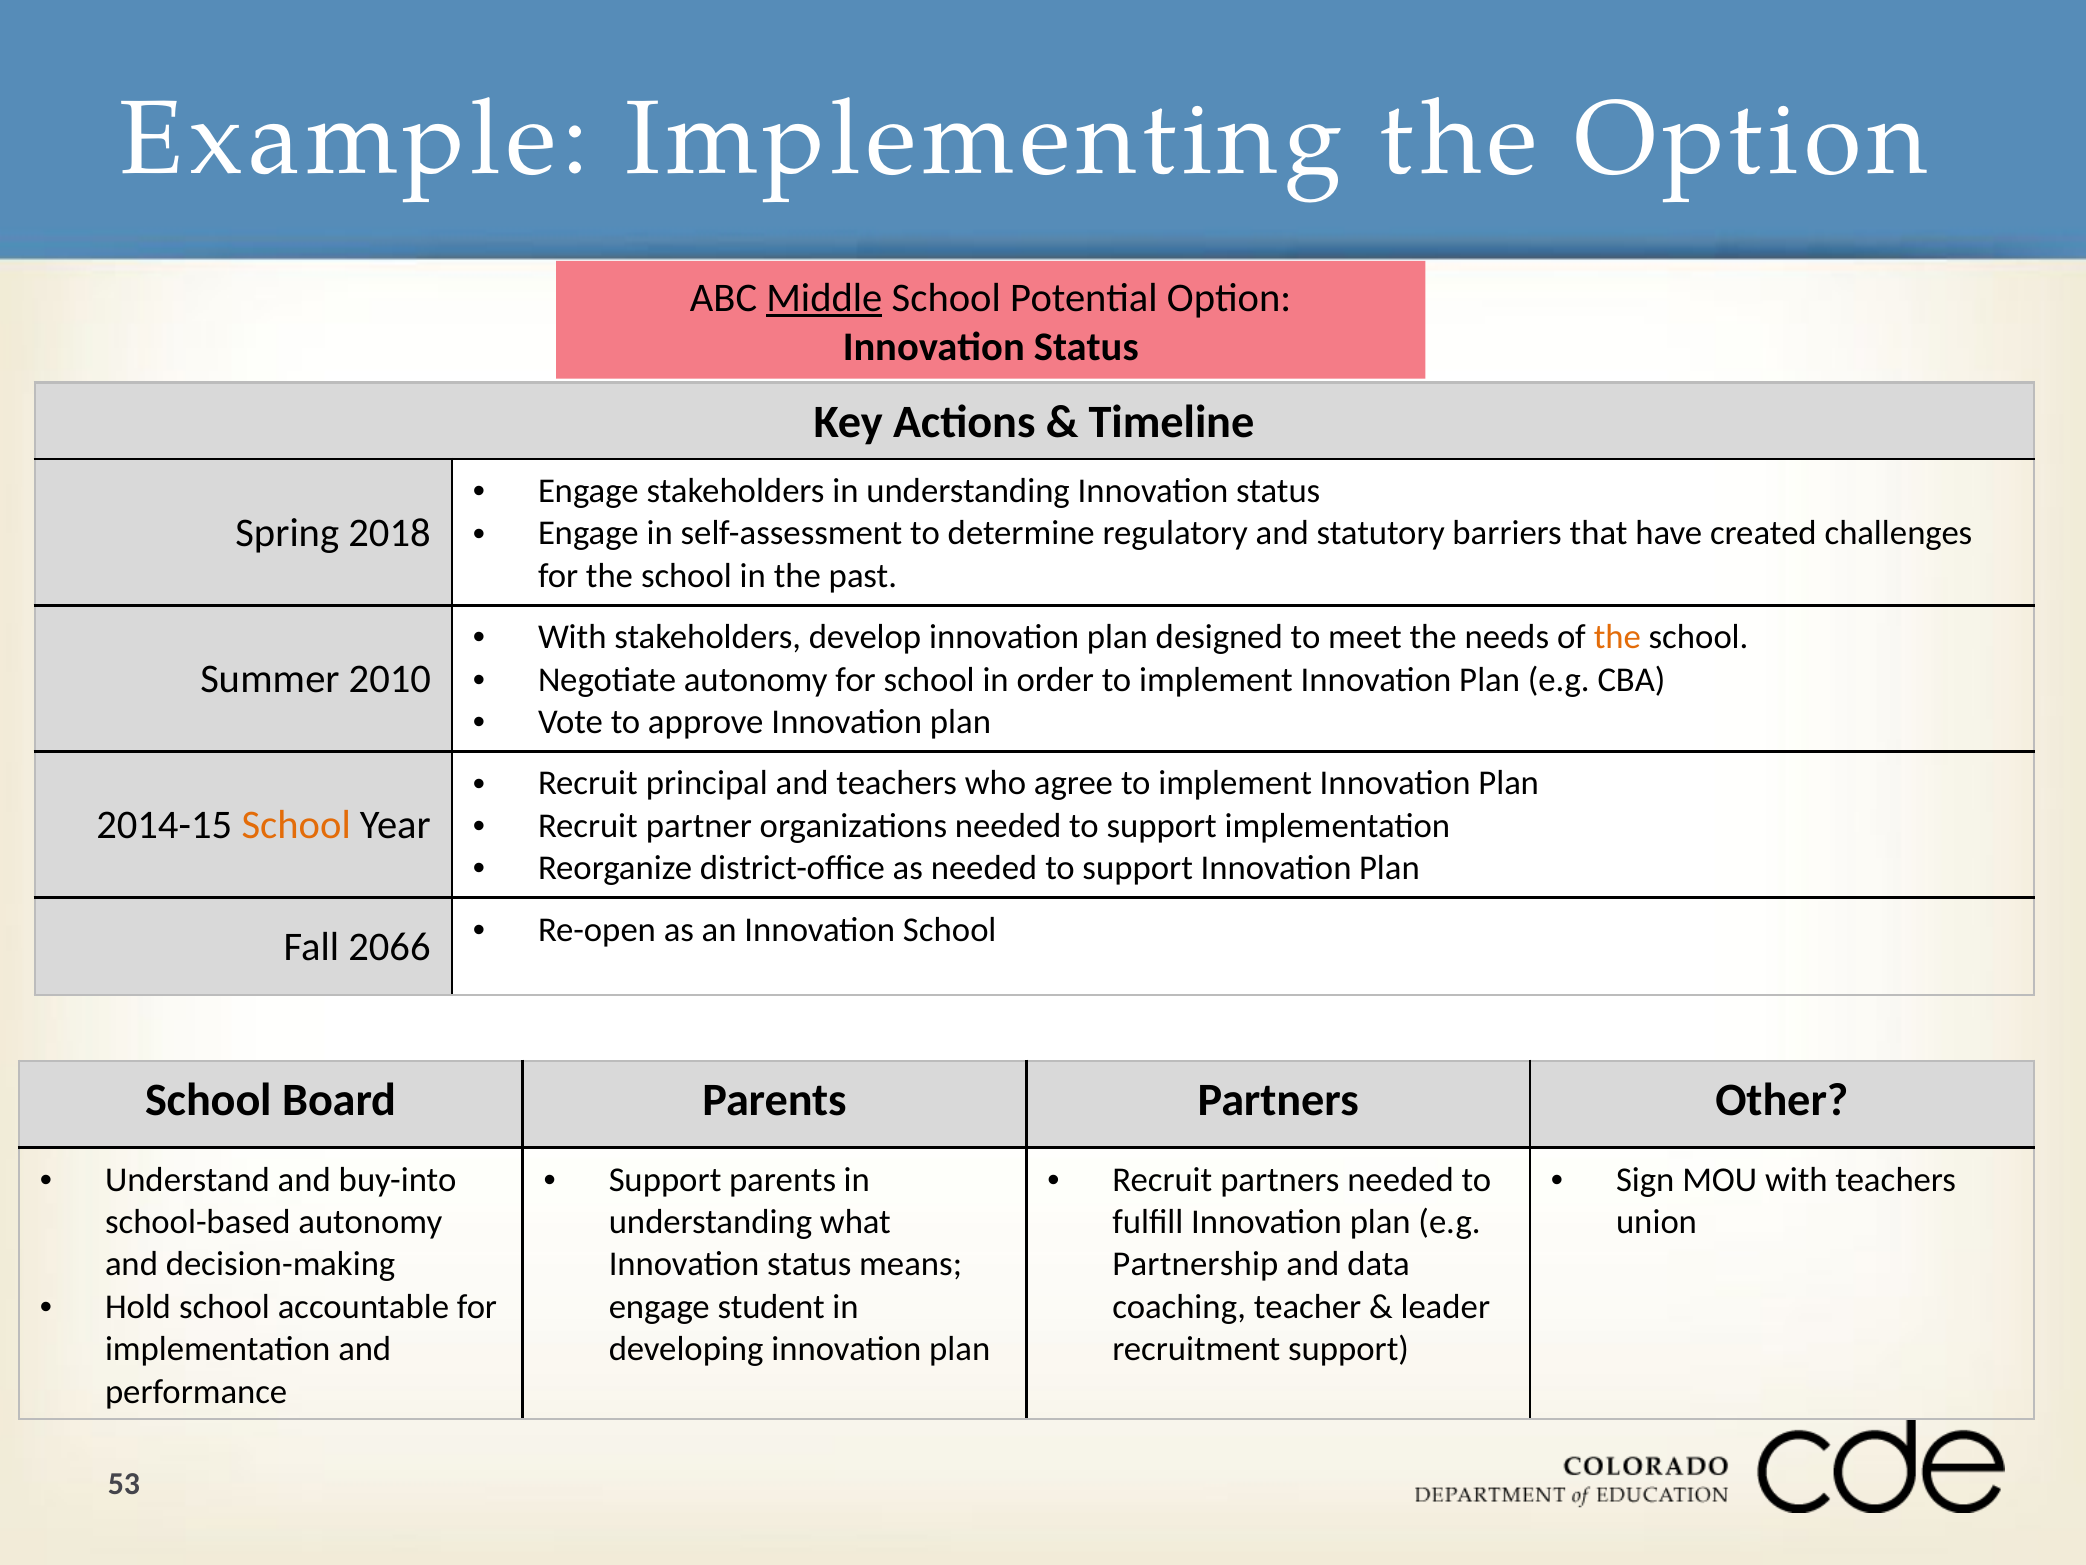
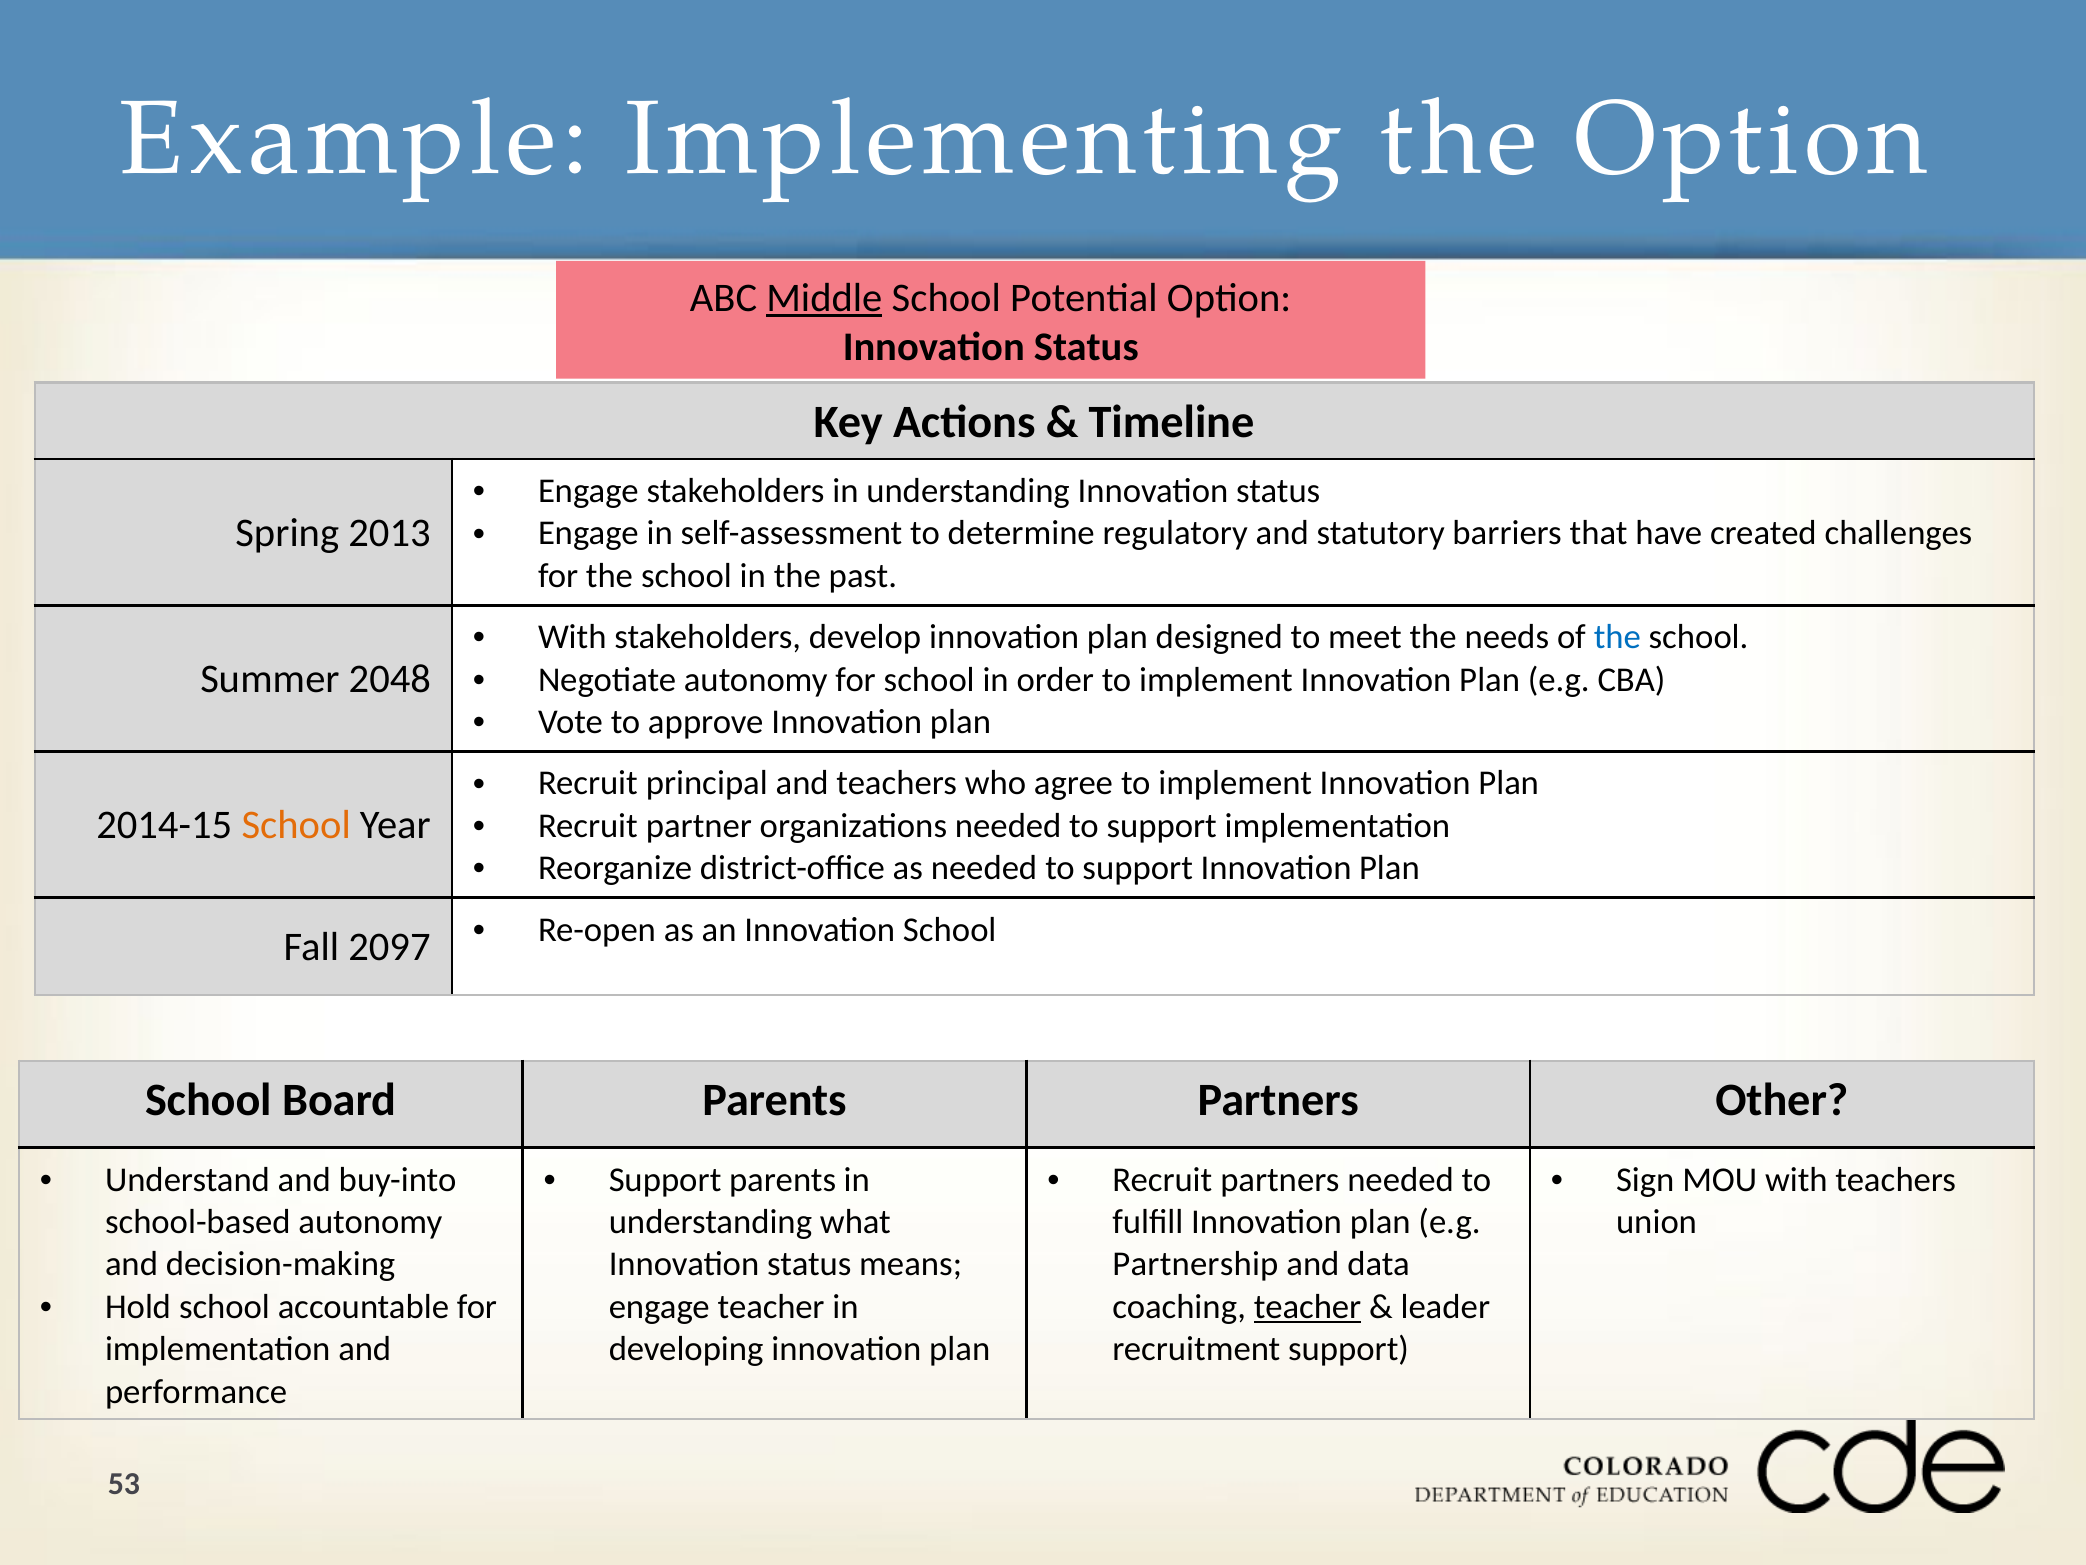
2018: 2018 -> 2013
the at (1617, 637) colour: orange -> blue
2010: 2010 -> 2048
2066: 2066 -> 2097
engage student: student -> teacher
teacher at (1308, 1306) underline: none -> present
